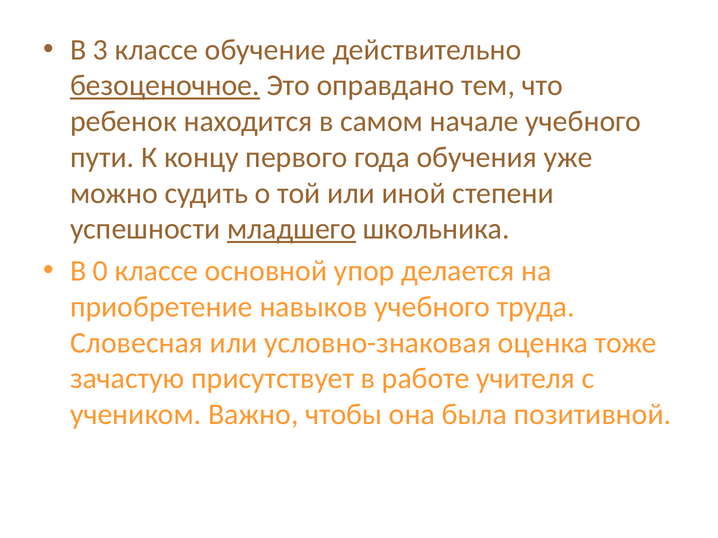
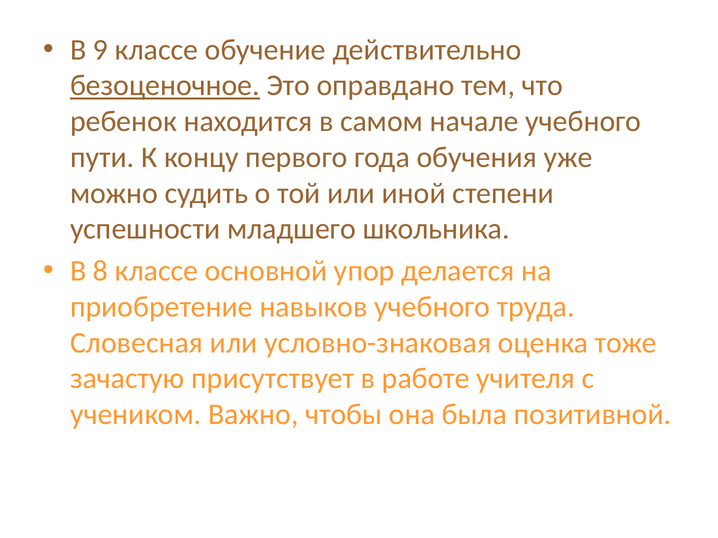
3: 3 -> 9
младшего underline: present -> none
0: 0 -> 8
